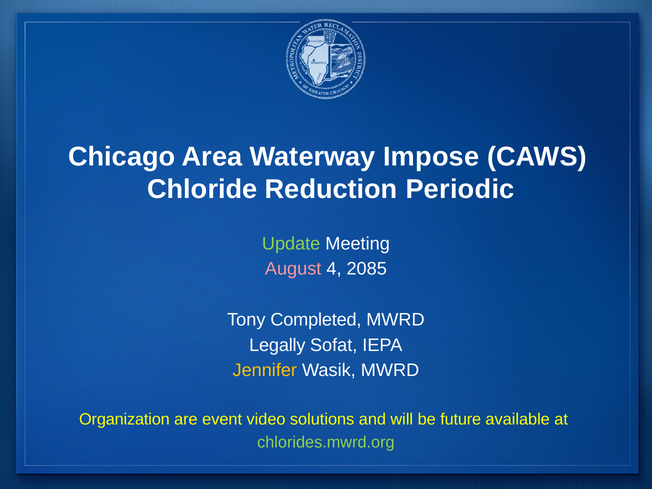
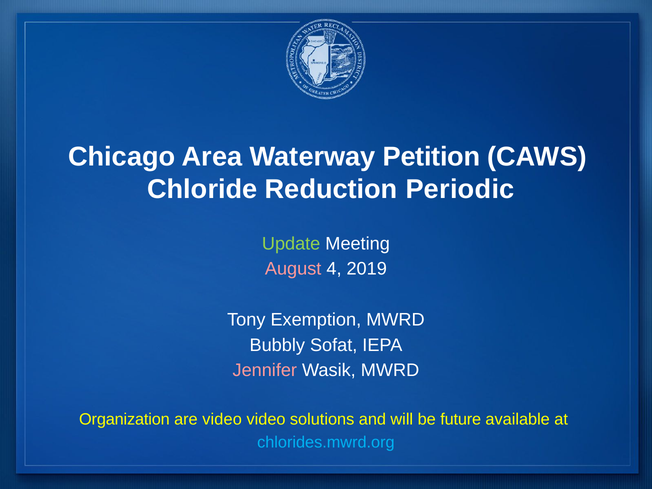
Impose: Impose -> Petition
2085: 2085 -> 2019
Completed: Completed -> Exemption
Legally: Legally -> Bubbly
Jennifer colour: yellow -> pink
are event: event -> video
chlorides.mwrd.org colour: light green -> light blue
